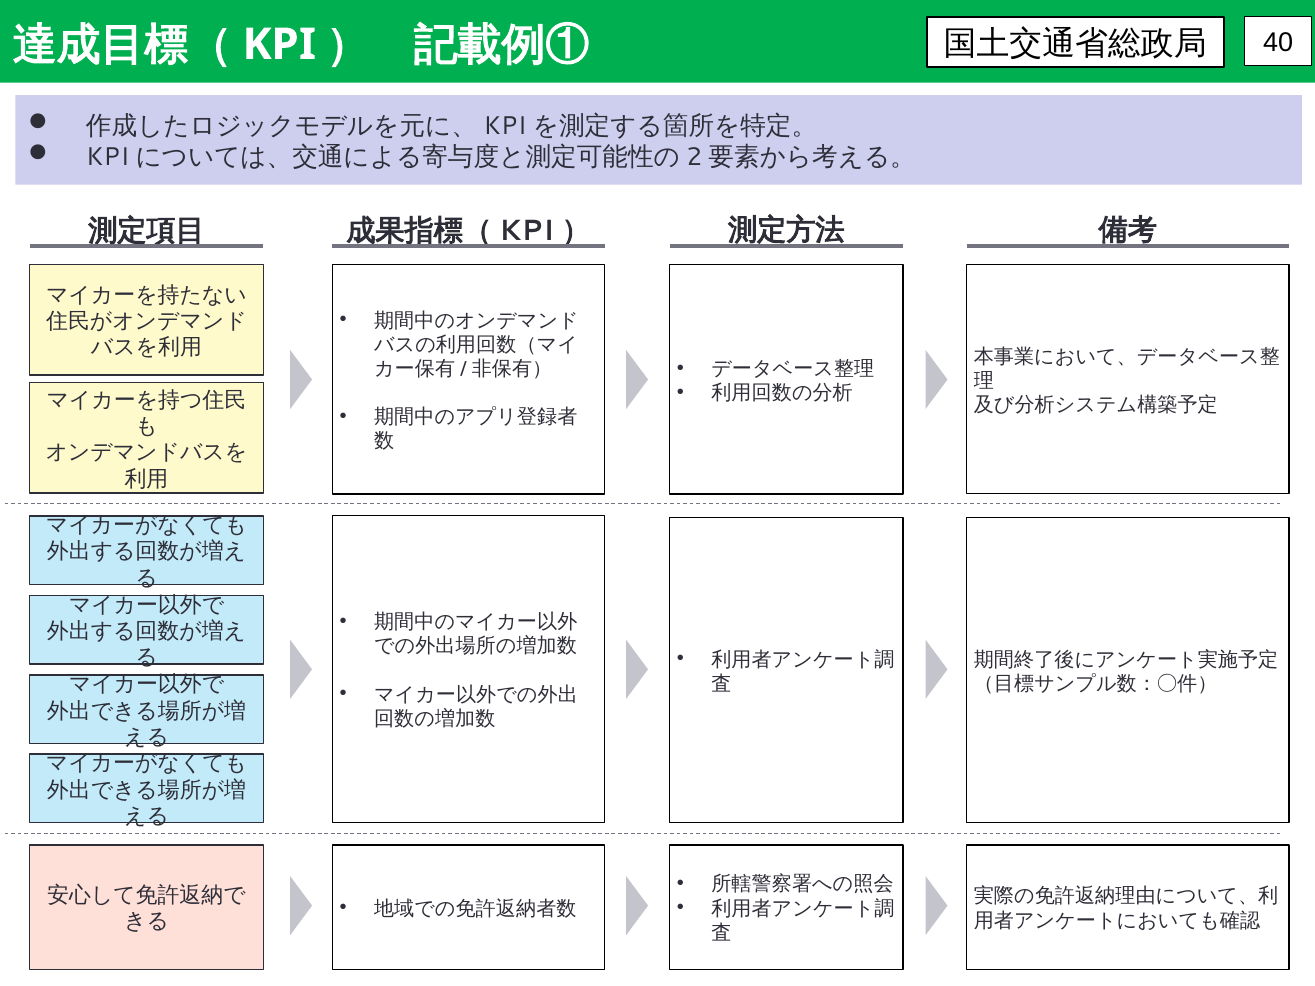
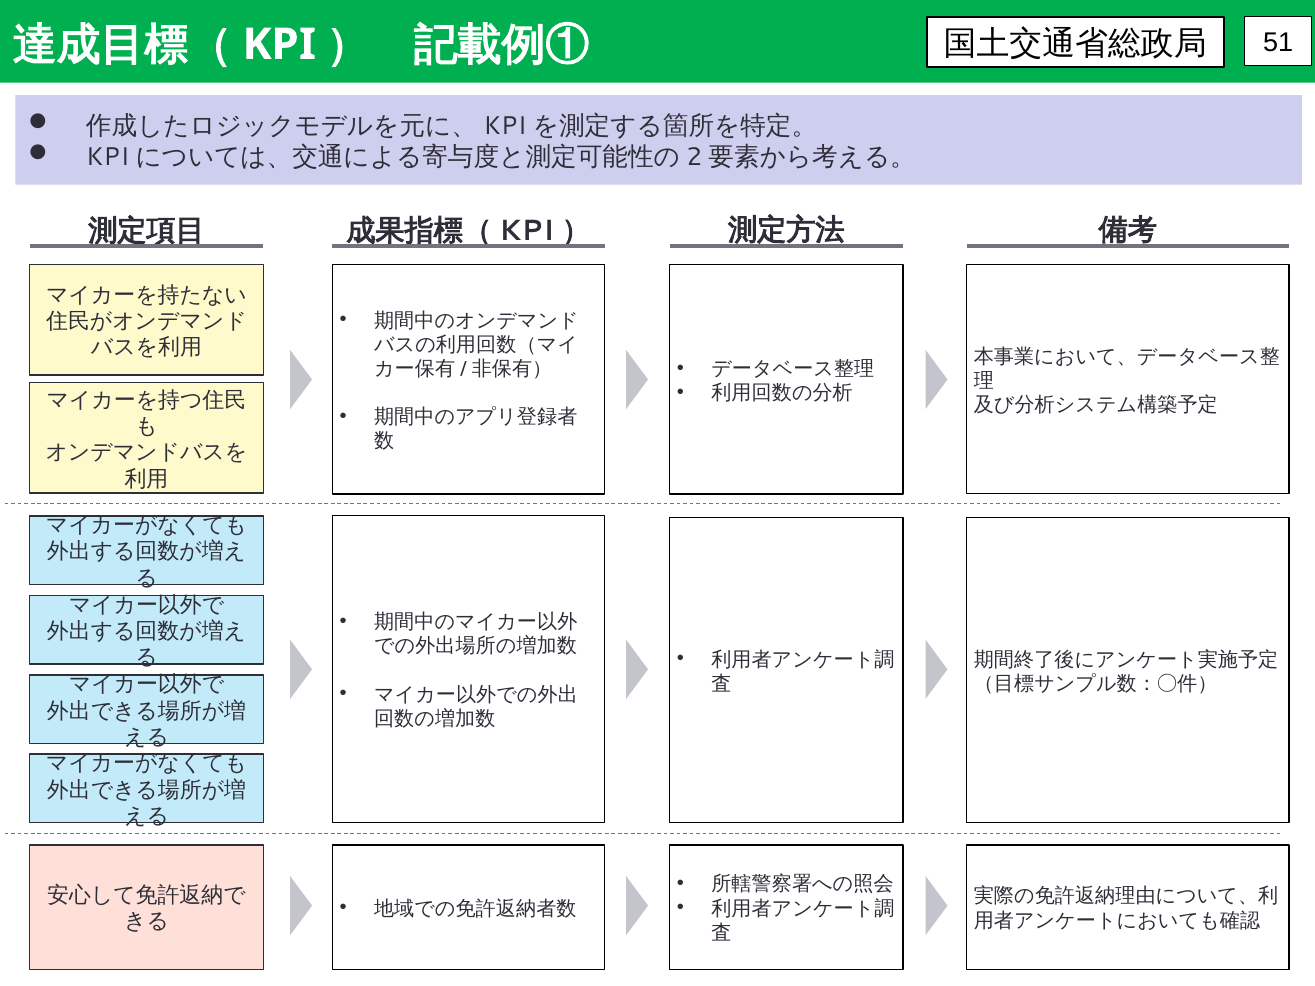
40: 40 -> 51
